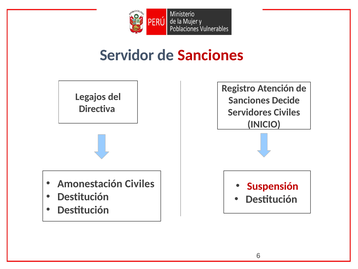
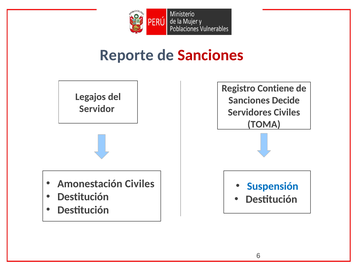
Servidor: Servidor -> Reporte
Atención: Atención -> Contiene
Directiva: Directiva -> Servidor
INICIO: INICIO -> TOMA
Suspensión colour: red -> blue
